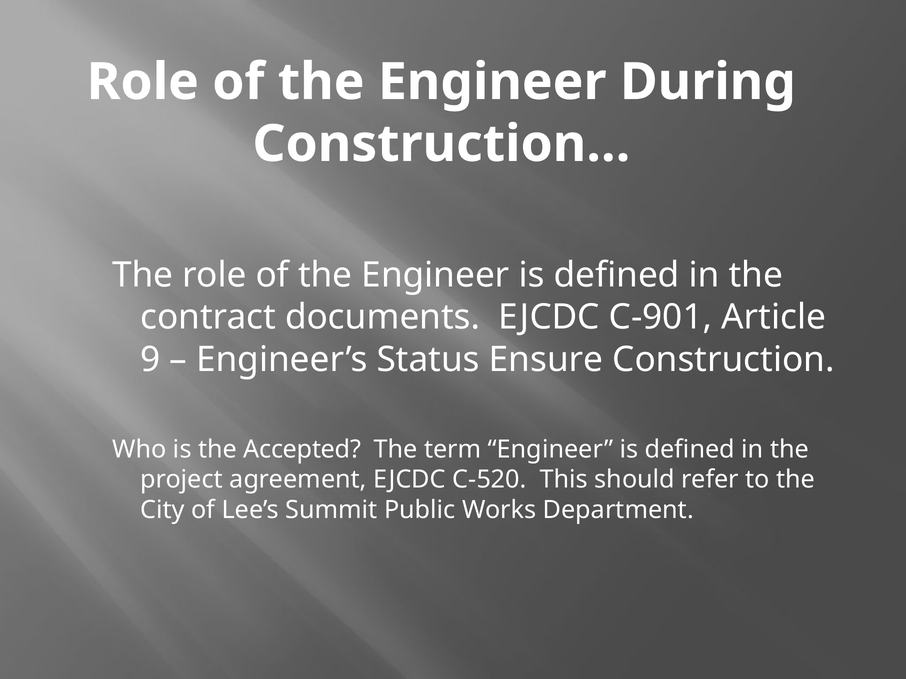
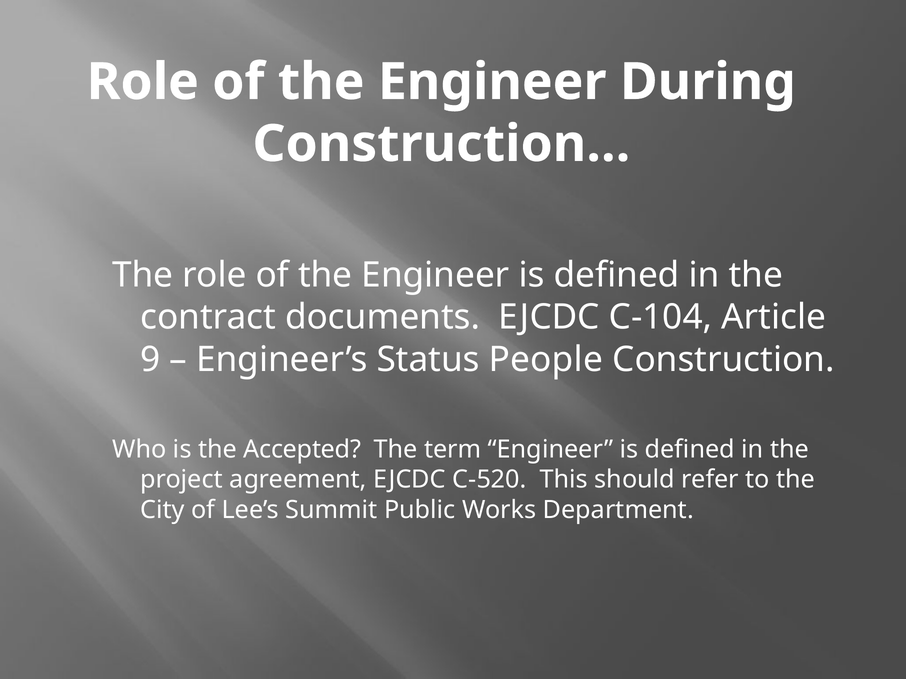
C-901: C-901 -> C-104
Ensure: Ensure -> People
